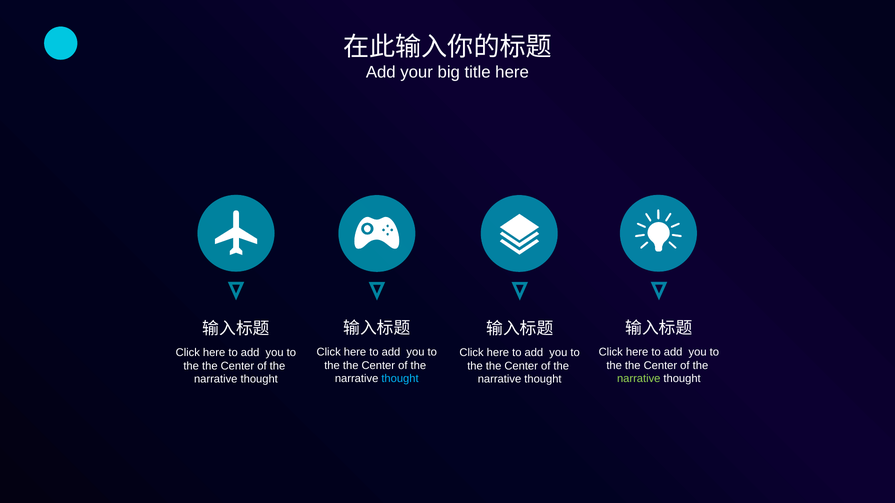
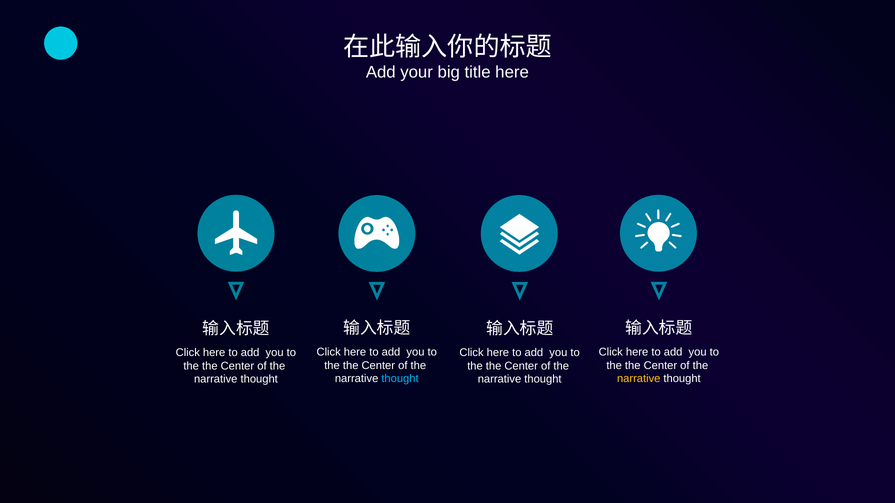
narrative at (639, 379) colour: light green -> yellow
